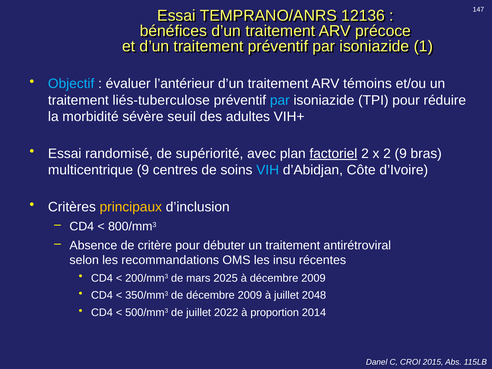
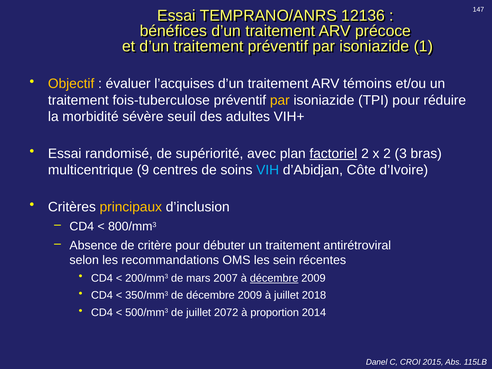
Objectif colour: light blue -> yellow
l’antérieur: l’antérieur -> l’acquises
liés-tuberculose: liés-tuberculose -> fois-tuberculose
par at (280, 100) colour: light blue -> yellow
2 9: 9 -> 3
insu: insu -> sein
2025: 2025 -> 2007
décembre at (274, 278) underline: none -> present
2048: 2048 -> 2018
2022: 2022 -> 2072
